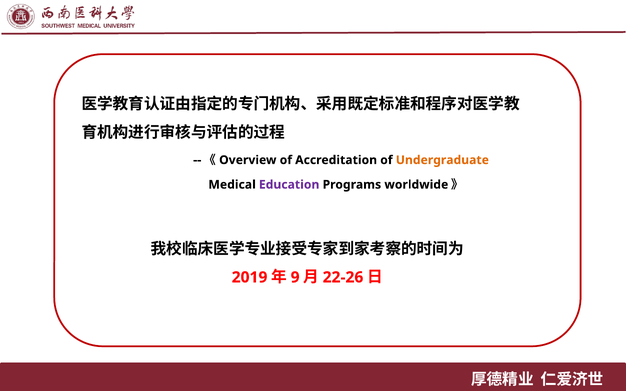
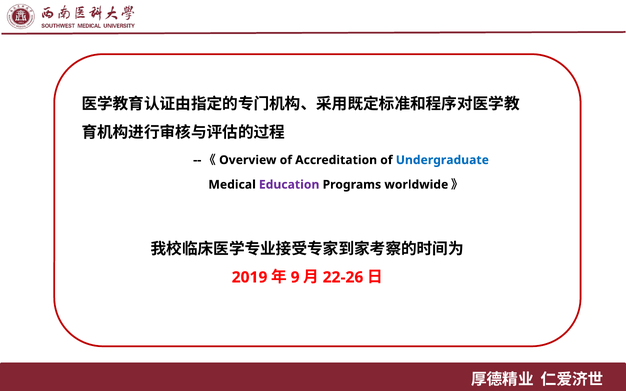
Undergraduate colour: orange -> blue
